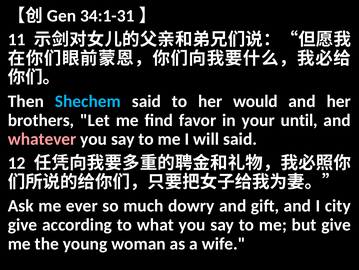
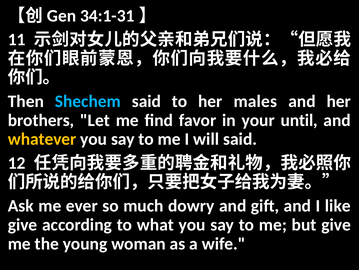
would: would -> males
whatever colour: pink -> yellow
city: city -> like
